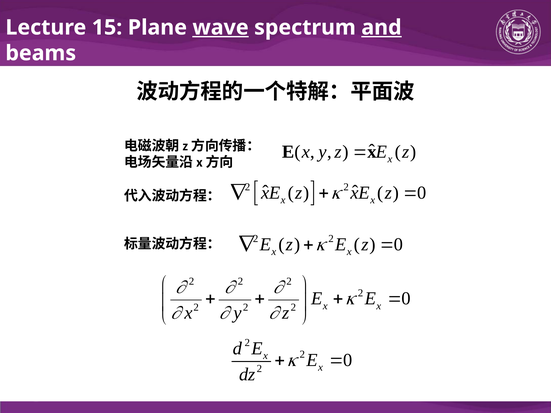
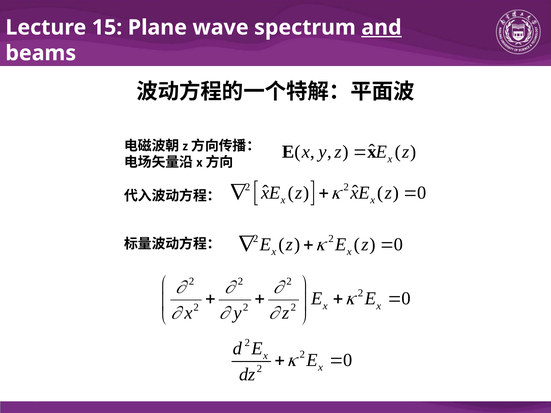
wave underline: present -> none
